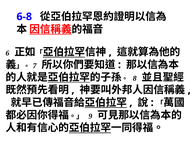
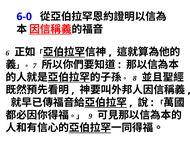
6-8: 6-8 -> 6-0
